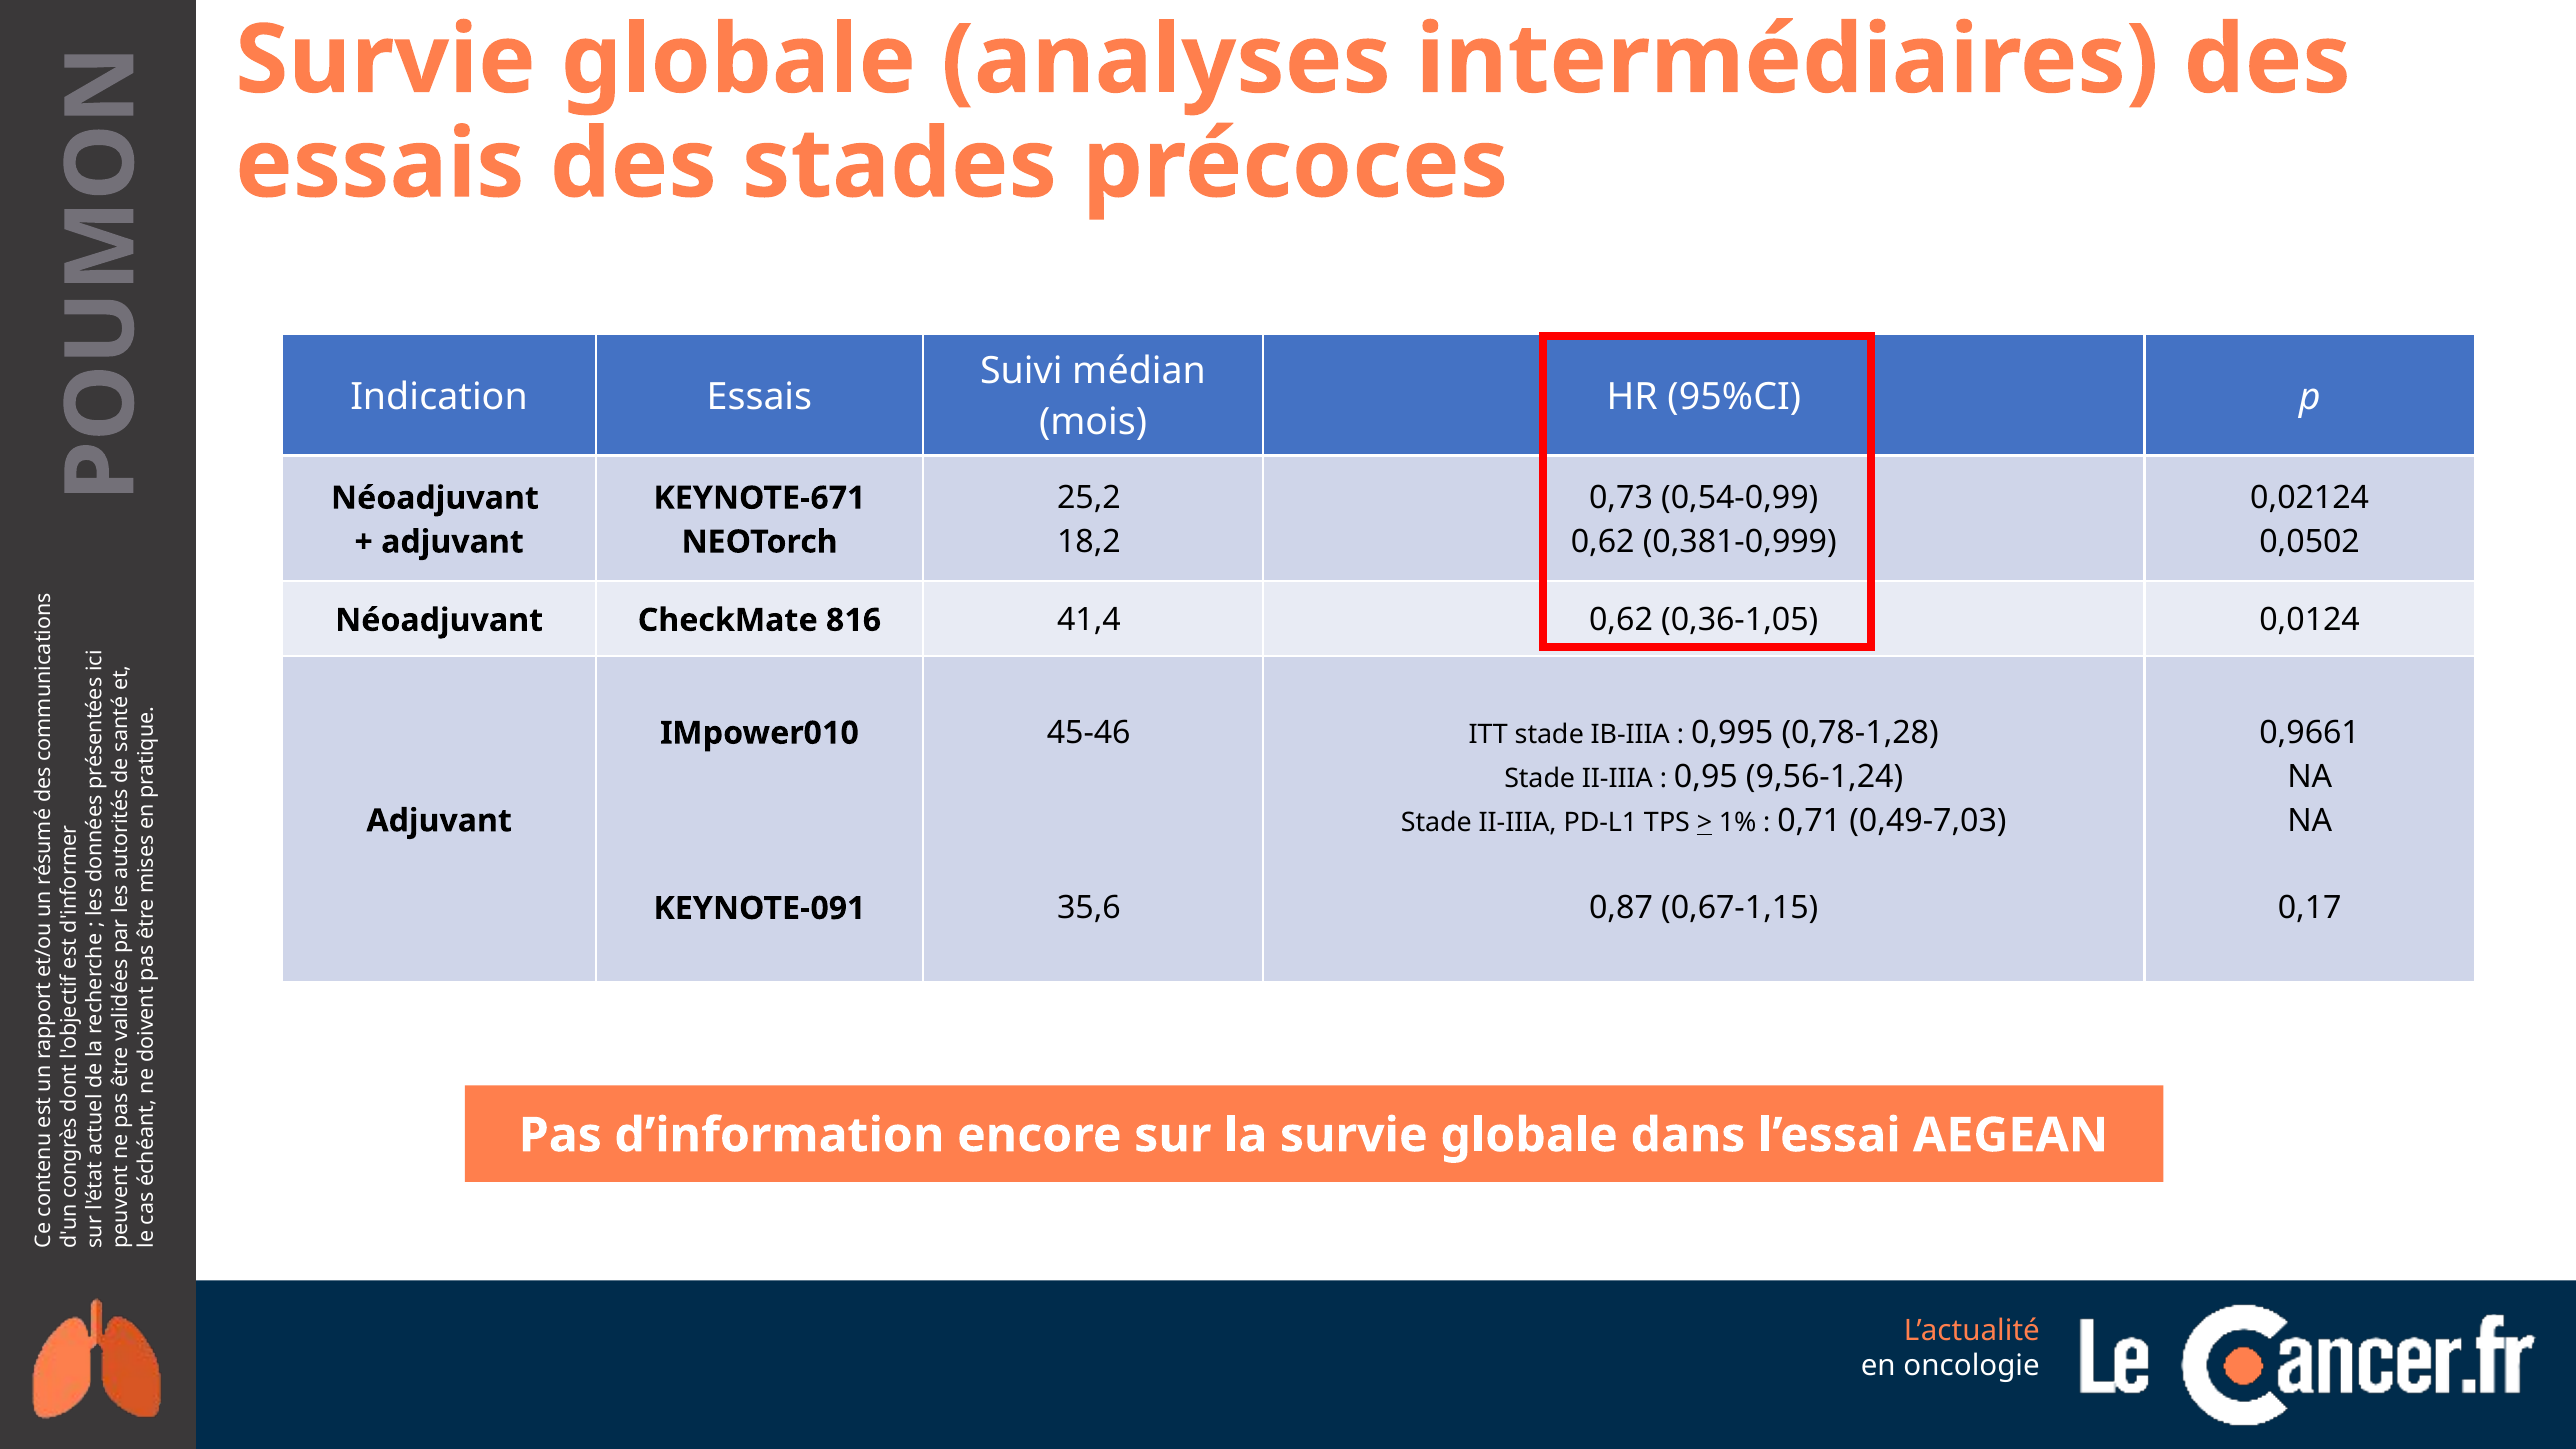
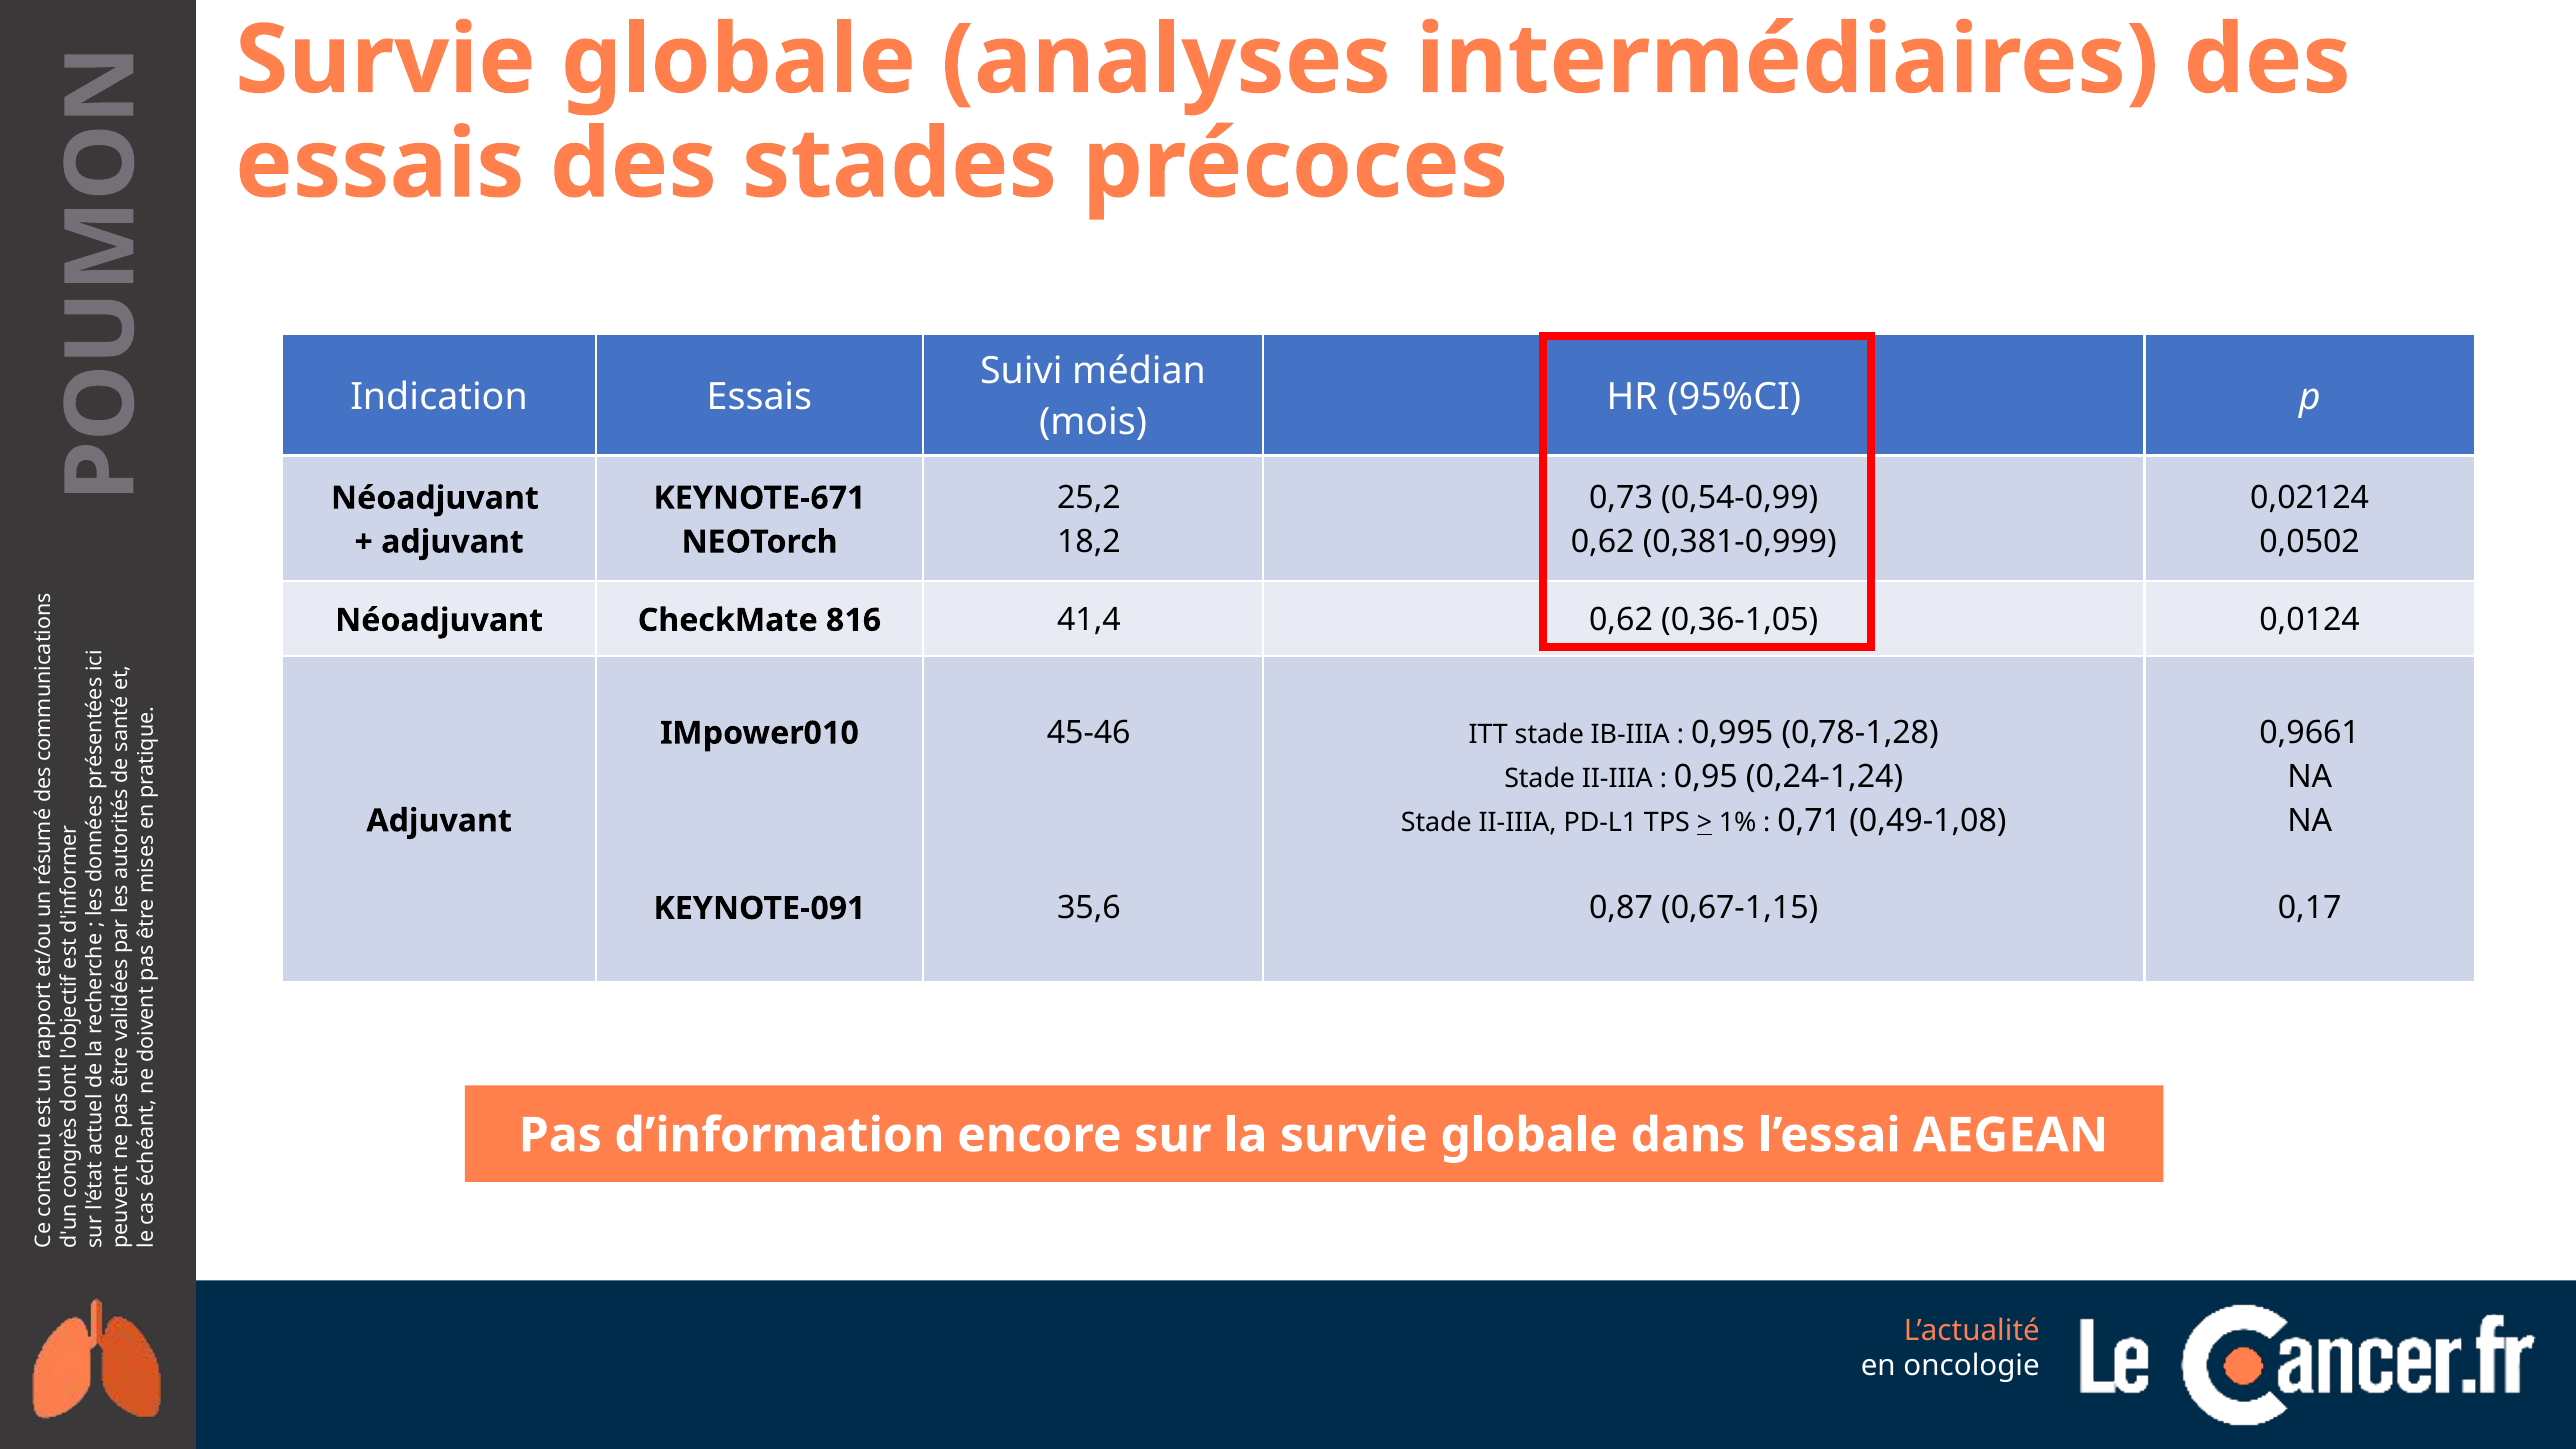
9,56-1,24: 9,56-1,24 -> 0,24-1,24
0,49-7,03: 0,49-7,03 -> 0,49-1,08
